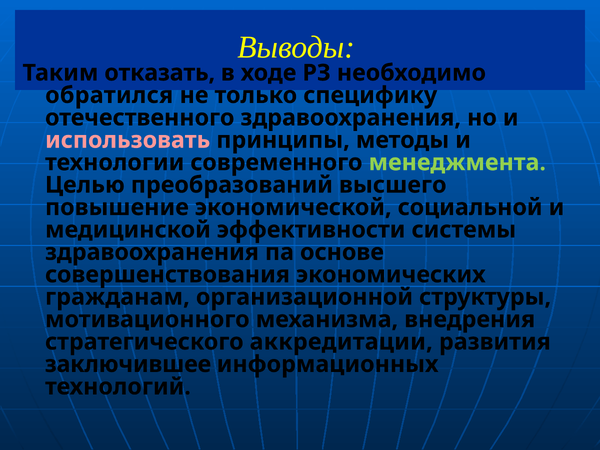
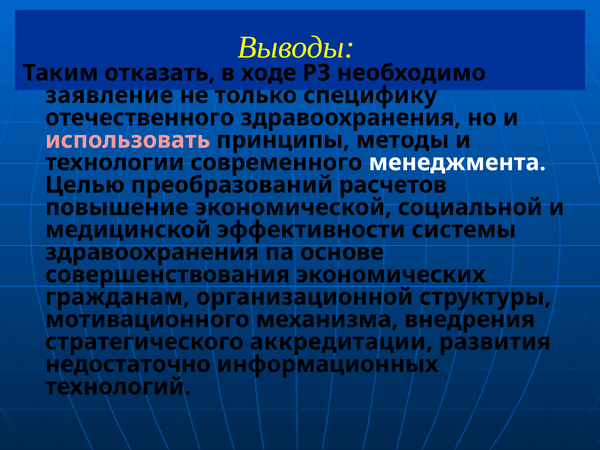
обратился: обратился -> заявление
менеджмента colour: light green -> white
высшего: высшего -> расчетов
заключившее: заключившее -> недостаточно
